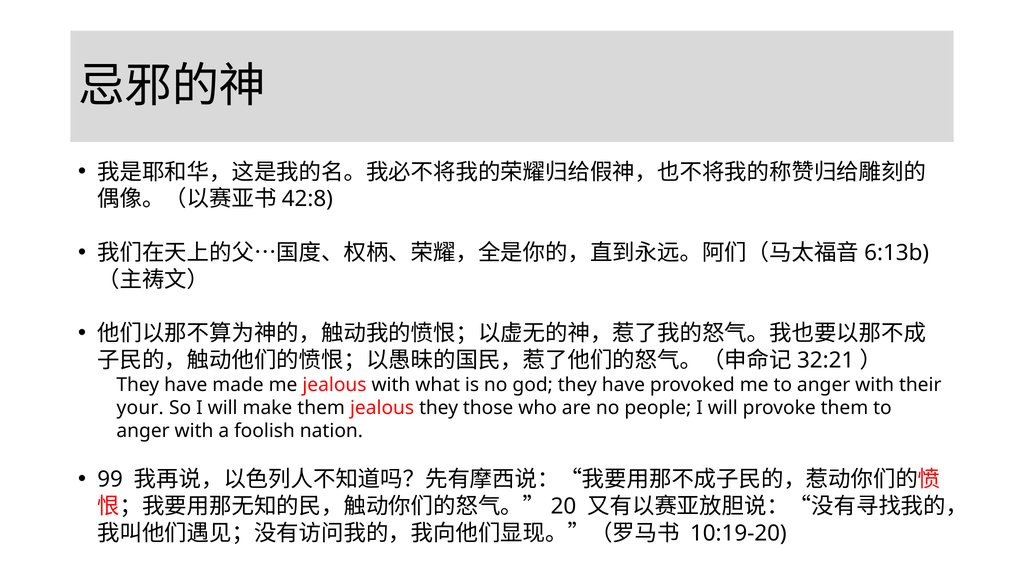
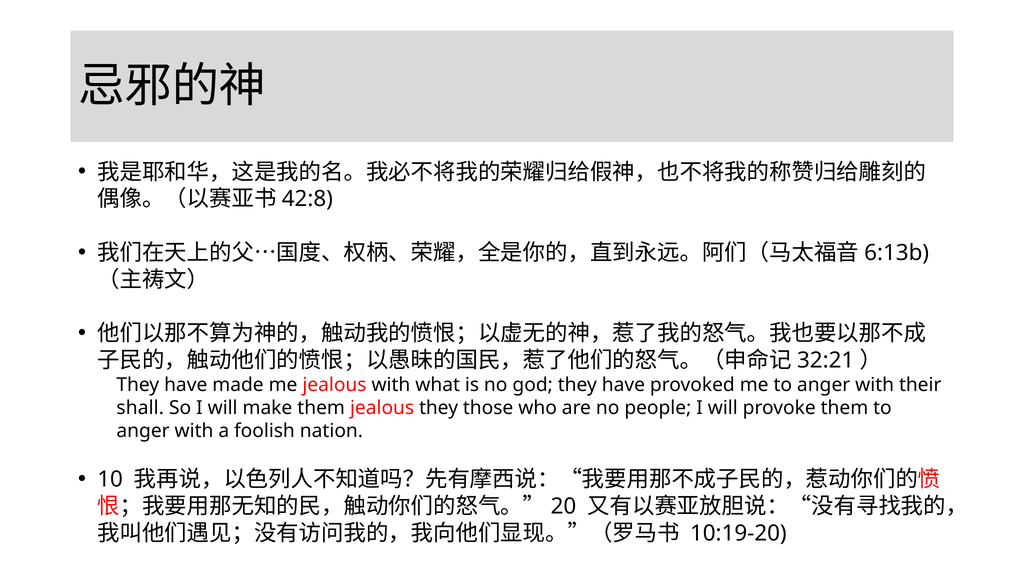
your: your -> shall
99: 99 -> 10
